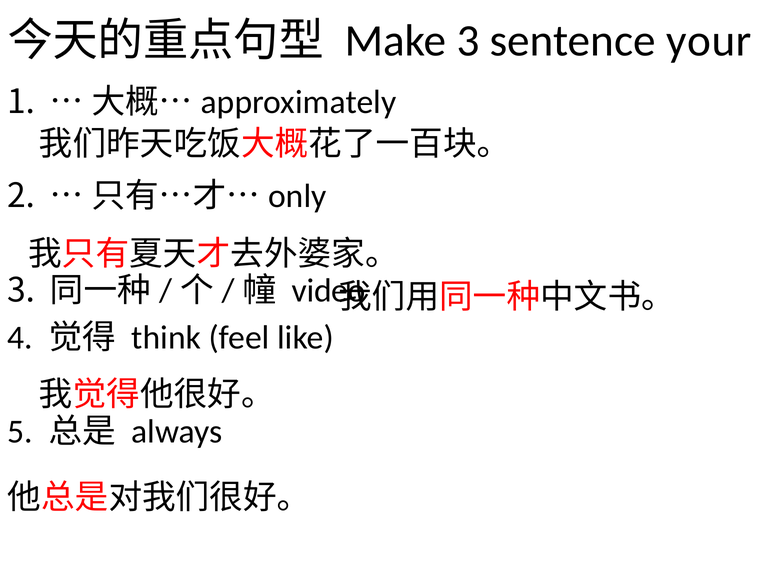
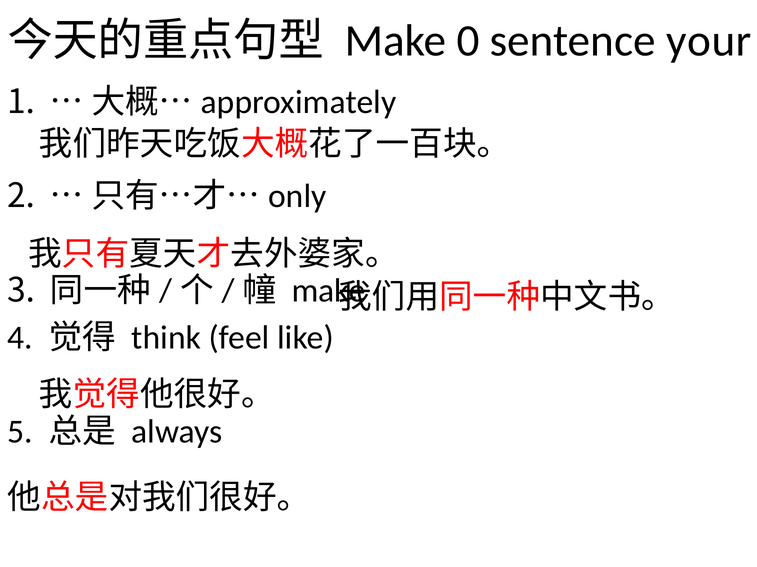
Make 3: 3 -> 0
video at (329, 291): video -> make
